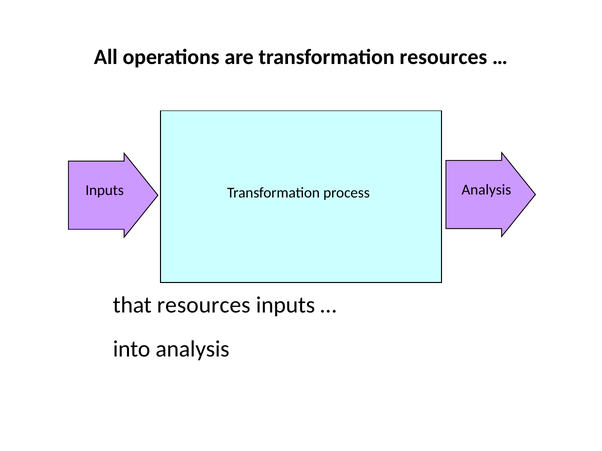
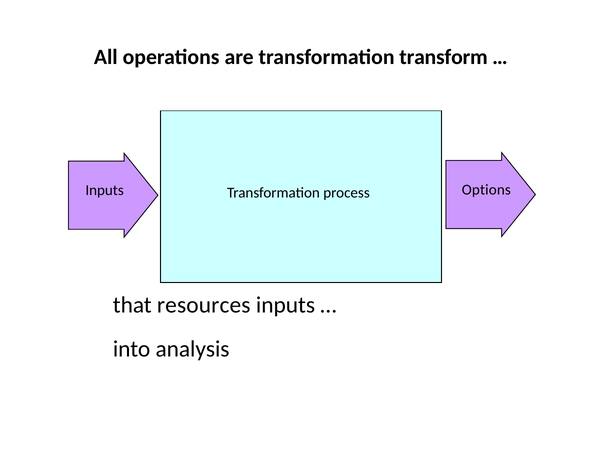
transformation resources: resources -> transform
Analysis at (486, 190): Analysis -> Options
